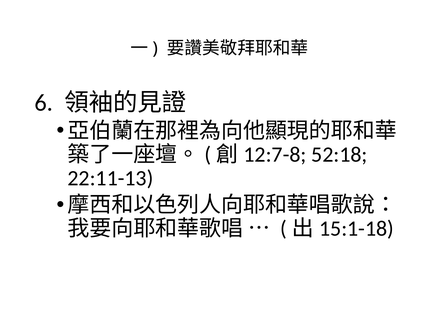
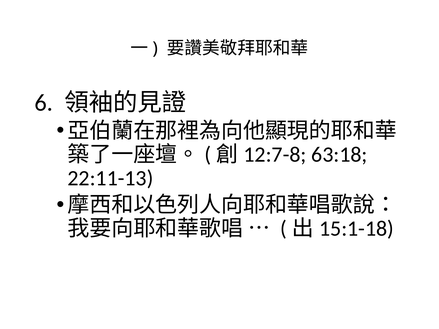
52:18: 52:18 -> 63:18
